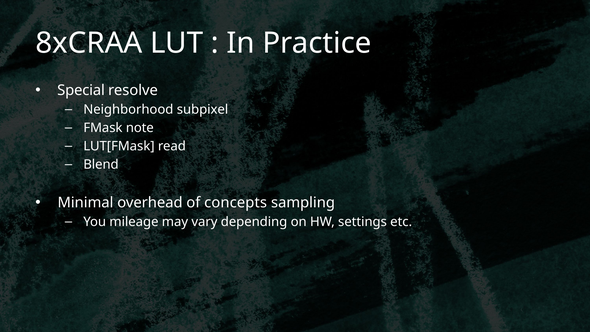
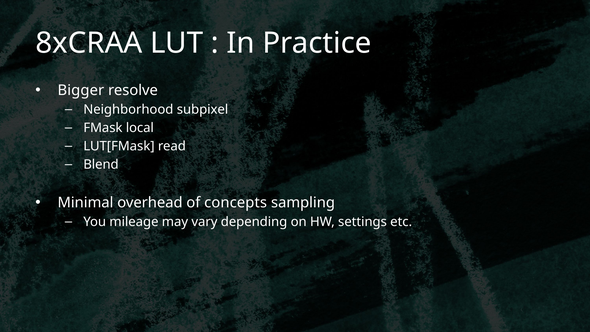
Special: Special -> Bigger
note: note -> local
